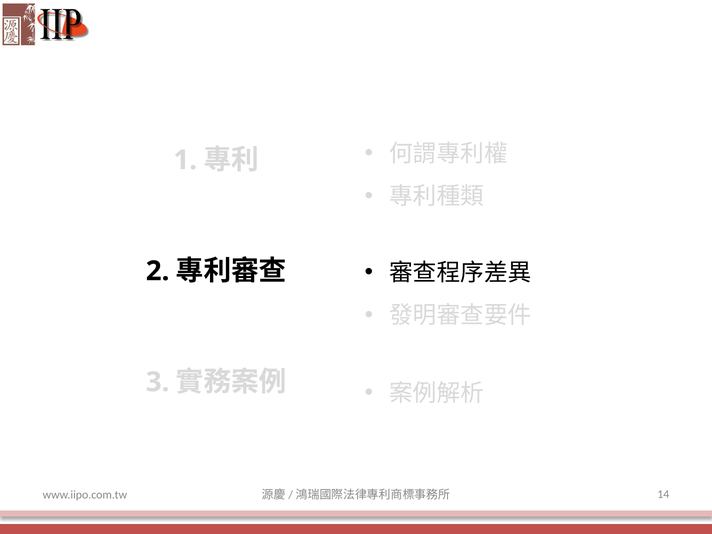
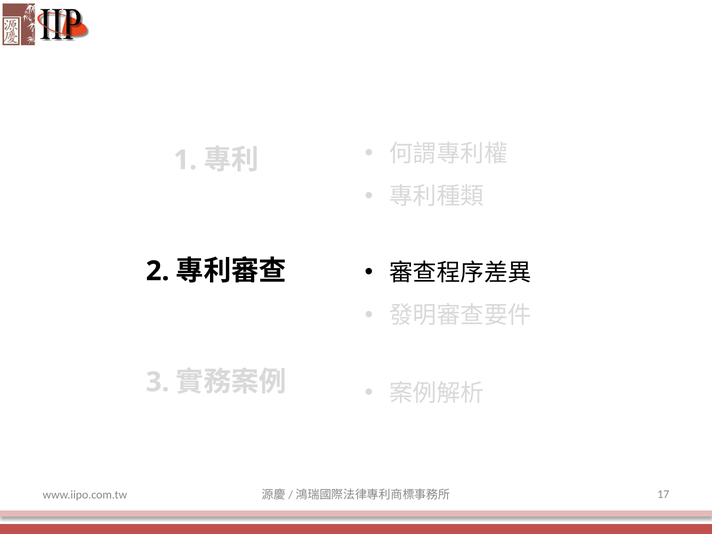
14: 14 -> 17
